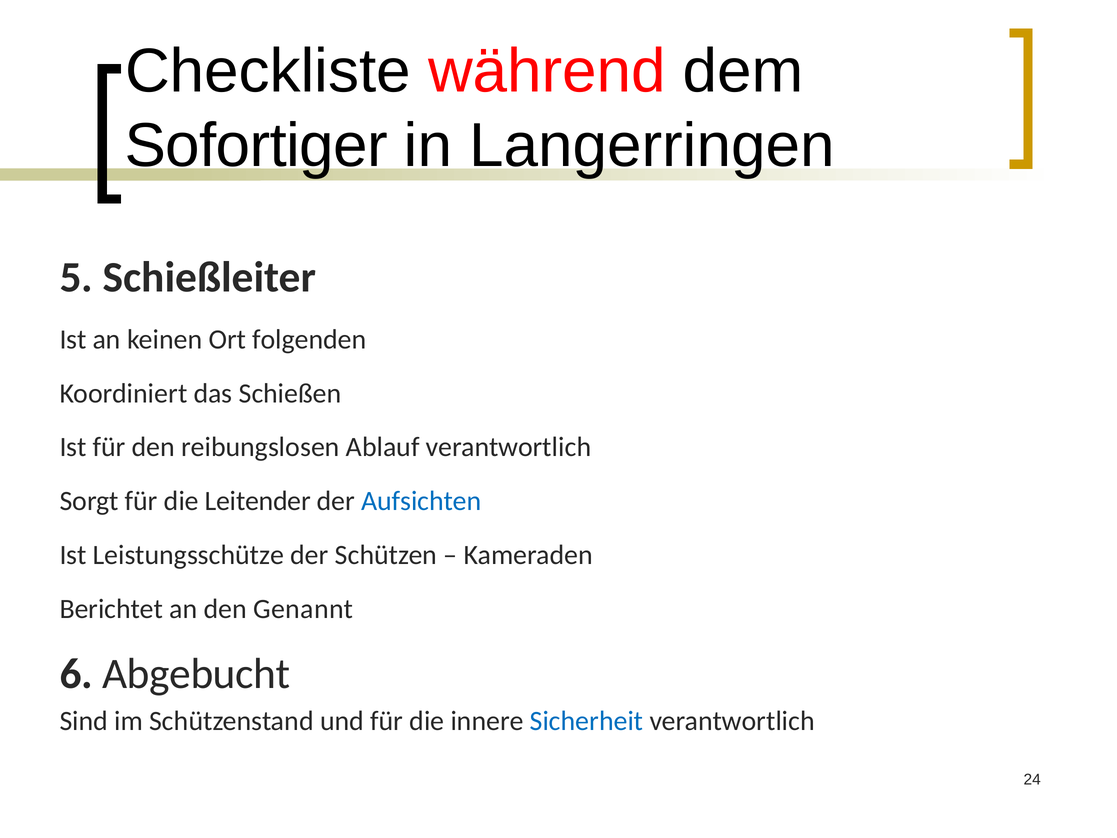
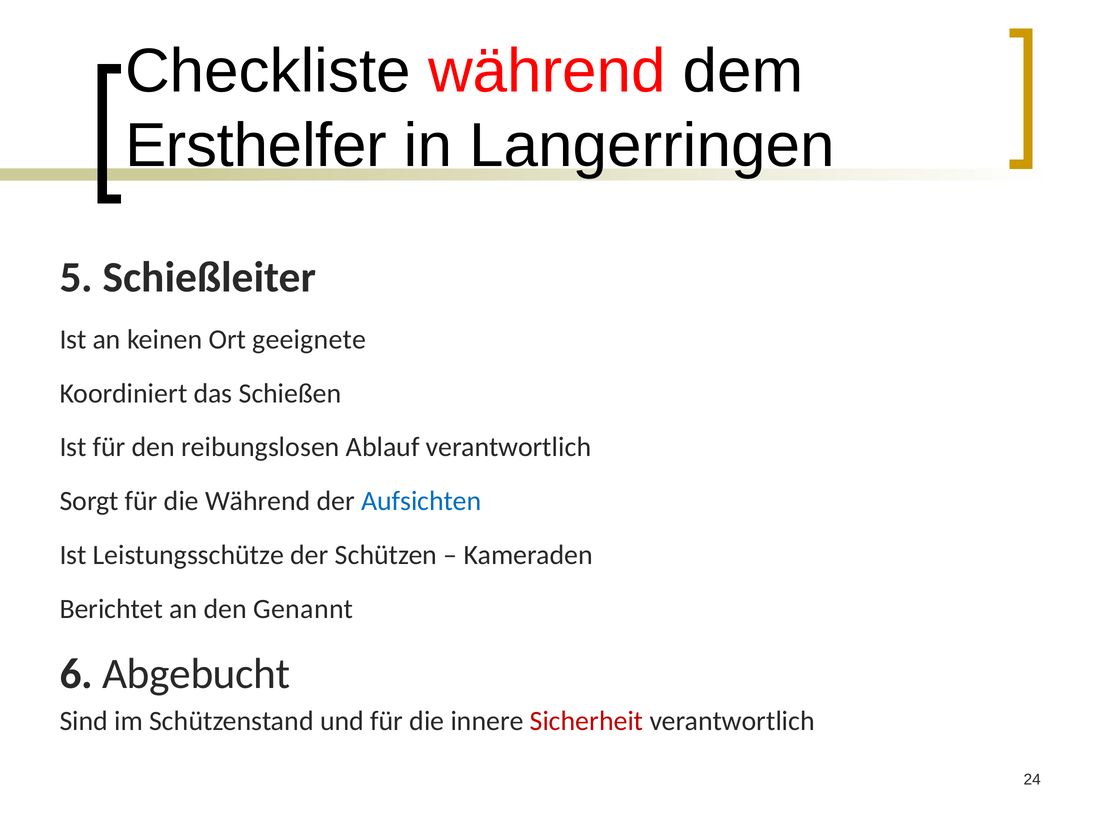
Sofortiger: Sofortiger -> Ersthelfer
folgenden: folgenden -> geeignete
die Leitender: Leitender -> Während
Sicherheit colour: blue -> red
